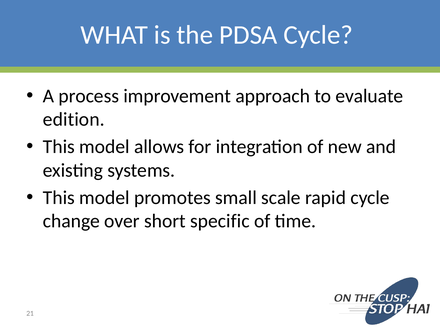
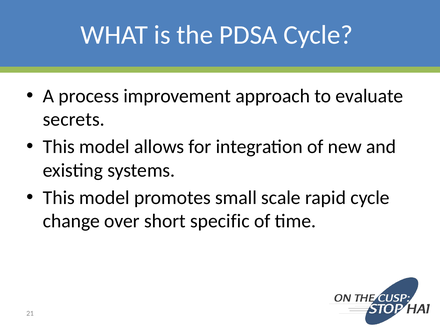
edition: edition -> secrets
